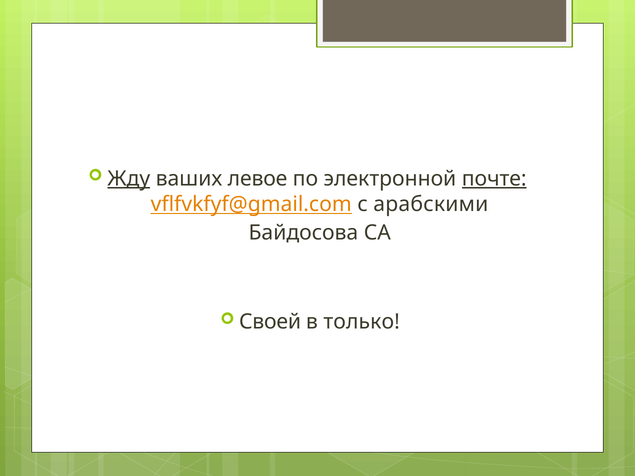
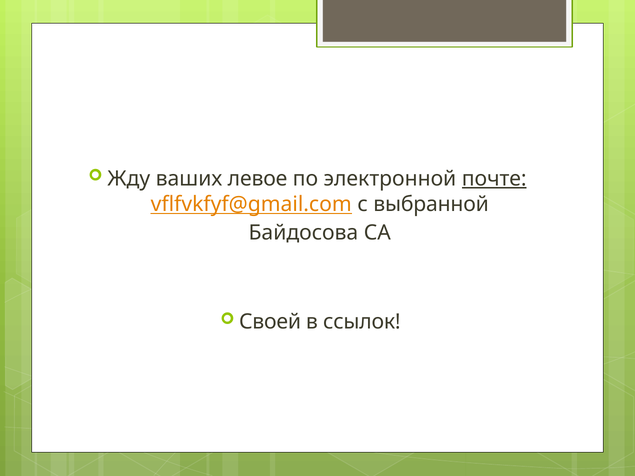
Жду underline: present -> none
арабскими: арабскими -> выбранной
только: только -> ссылок
